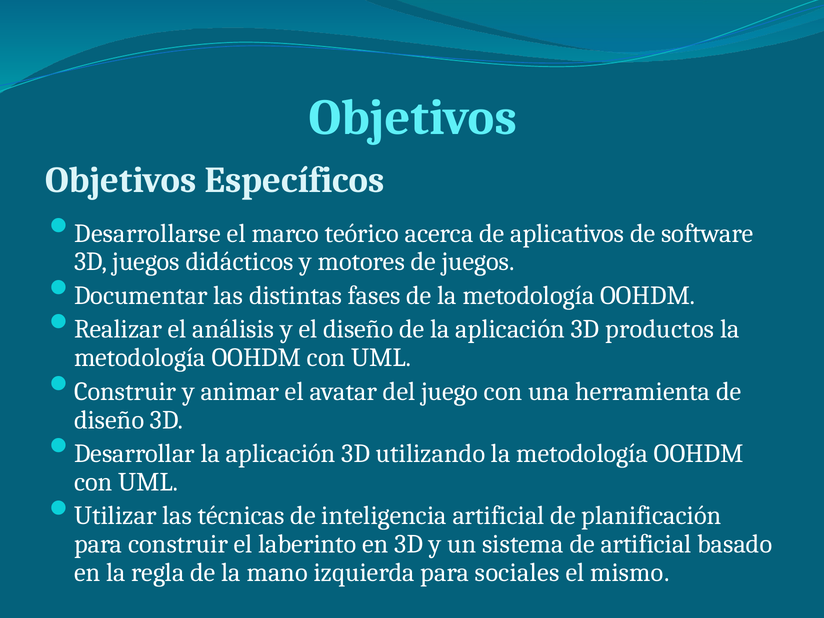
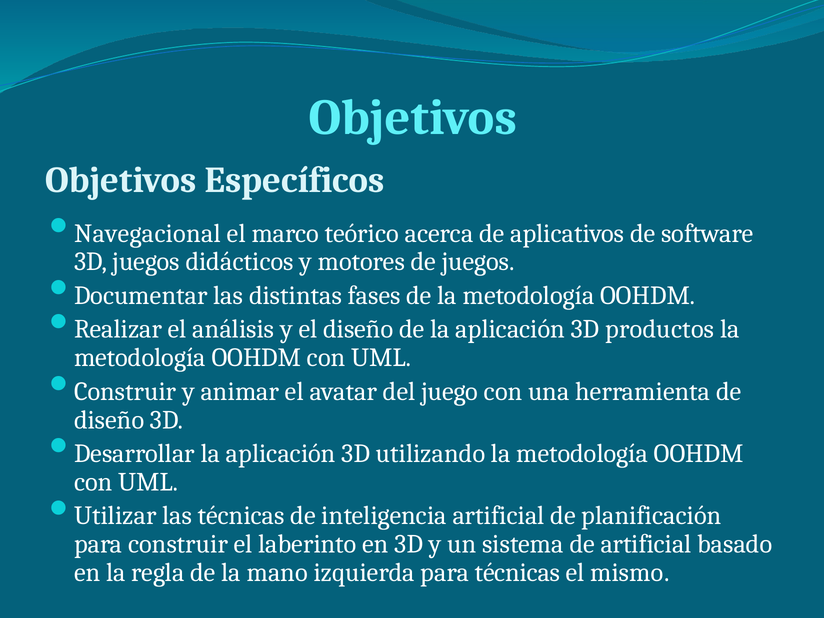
Desarrollarse: Desarrollarse -> Navegacional
para sociales: sociales -> técnicas
